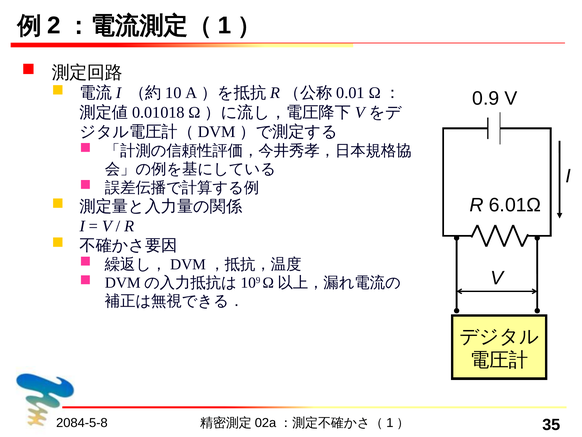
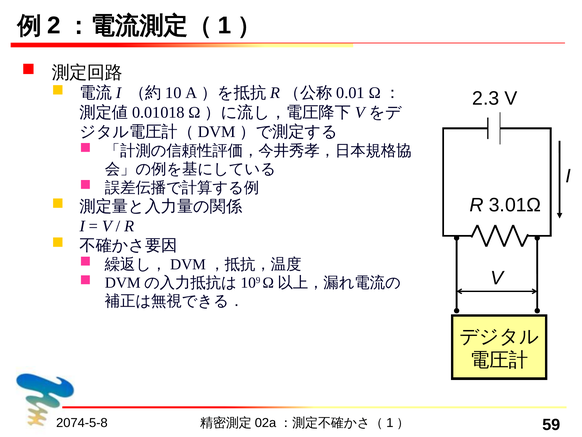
0.9: 0.9 -> 2.3
6.01Ω: 6.01Ω -> 3.01Ω
2084-5-8: 2084-5-8 -> 2074-5-8
35: 35 -> 59
